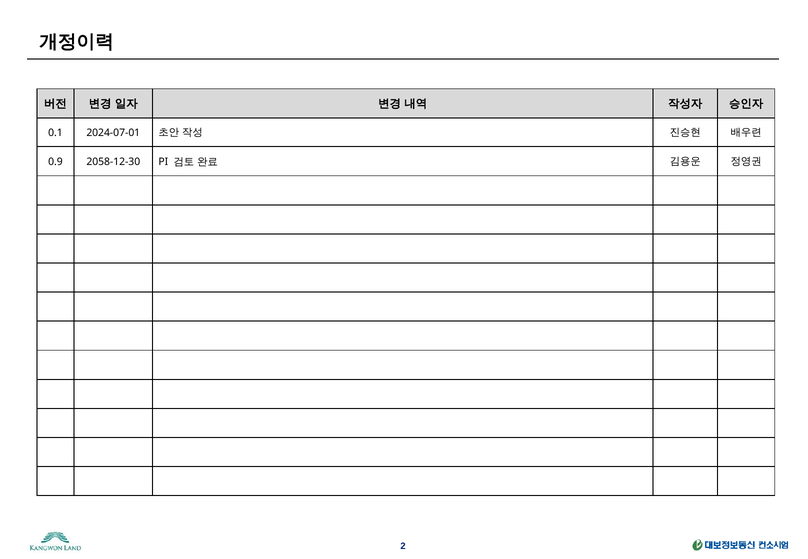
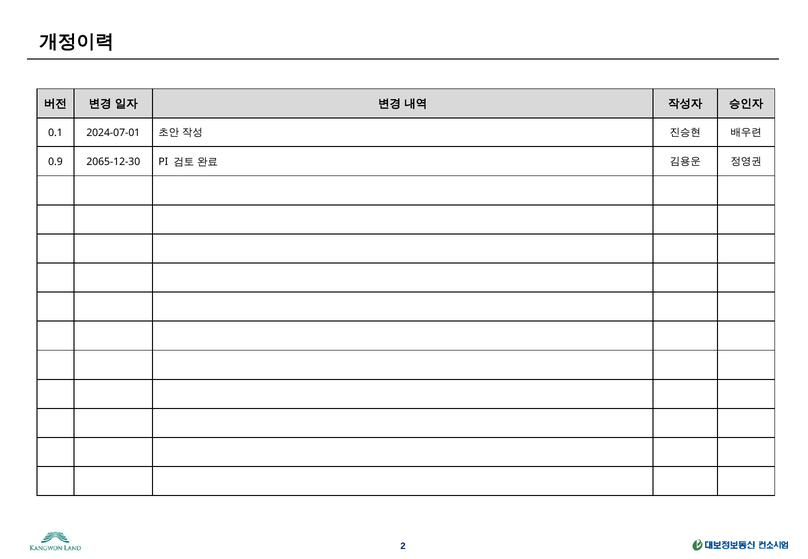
2058-12-30: 2058-12-30 -> 2065-12-30
